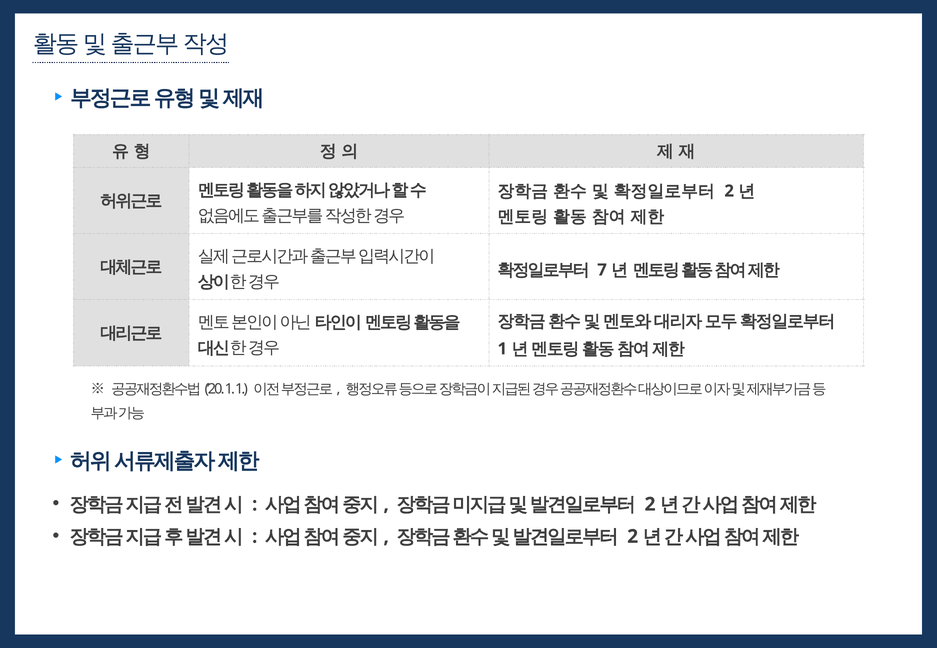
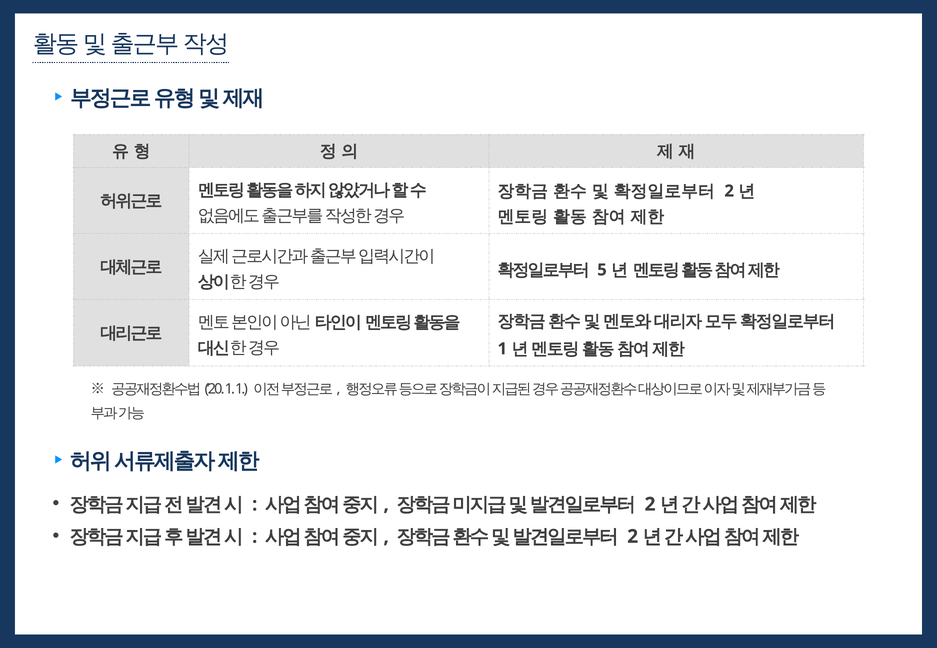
7: 7 -> 5
